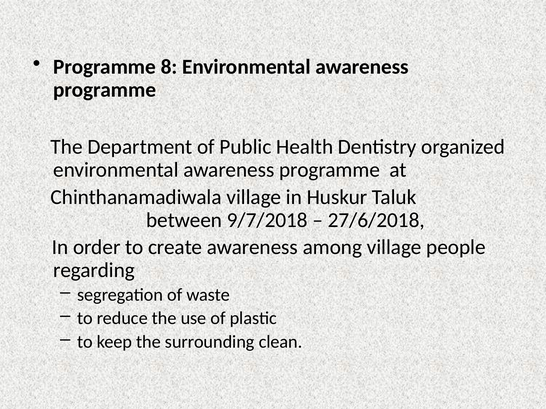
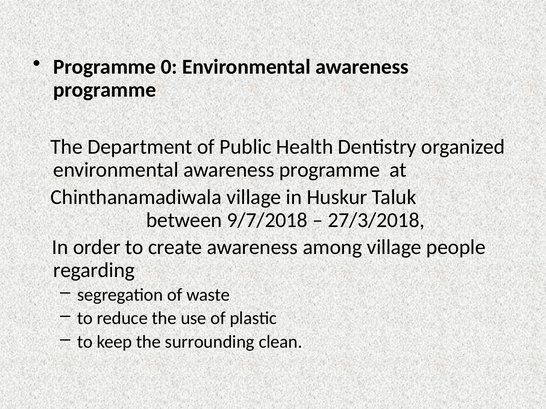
8: 8 -> 0
27/6/2018: 27/6/2018 -> 27/3/2018
